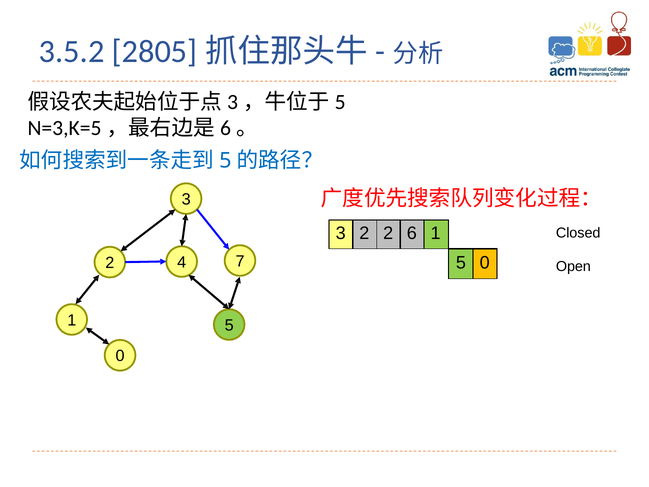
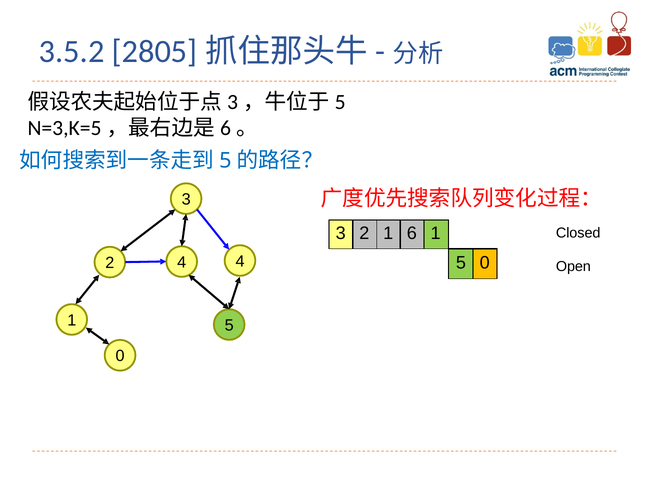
2 2: 2 -> 1
4 7: 7 -> 4
